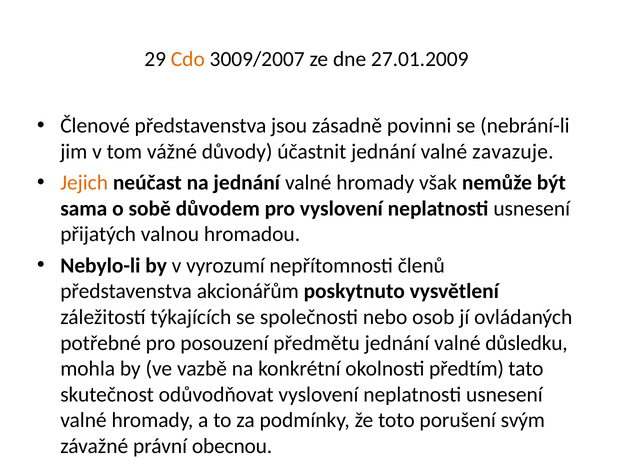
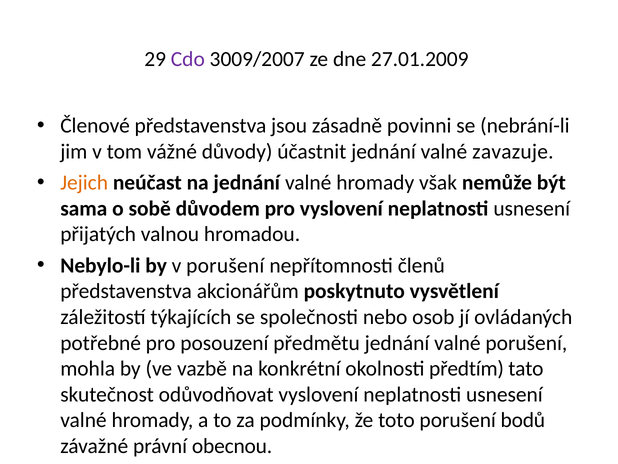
Cdo colour: orange -> purple
v vyrozumí: vyrozumí -> porušení
valné důsledku: důsledku -> porušení
svým: svým -> bodů
